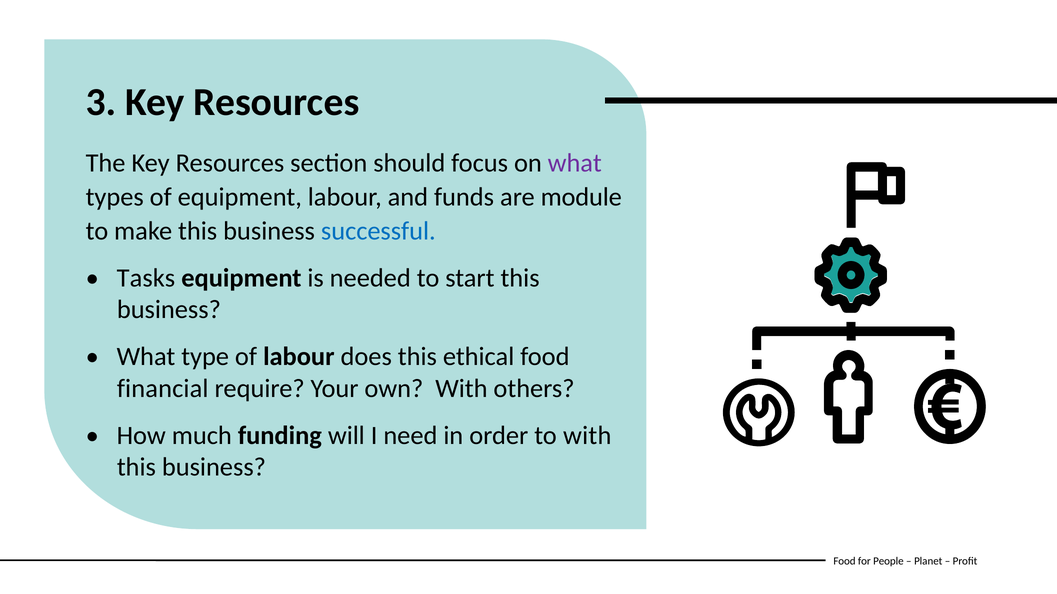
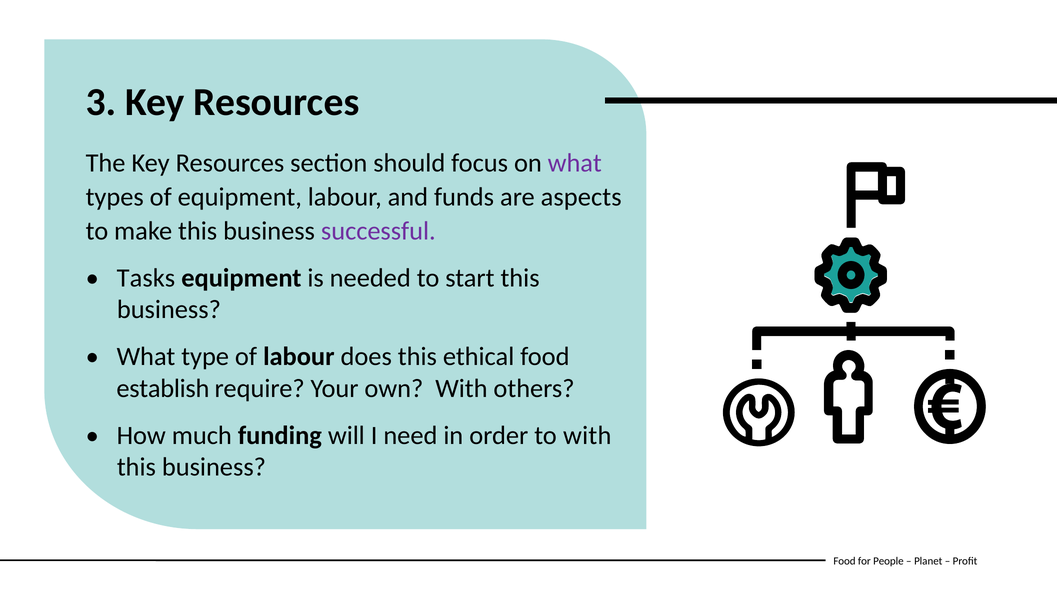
module: module -> aspects
successful colour: blue -> purple
financial: financial -> establish
